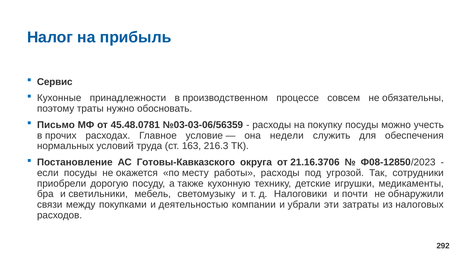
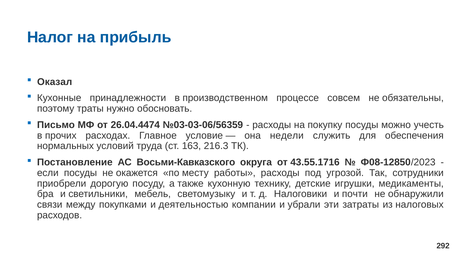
Сервис: Сервис -> Оказал
45.48.0781: 45.48.0781 -> 26.04.4474
Готовы-Кавказского: Готовы-Кавказского -> Восьми-Кавказского
21.16.3706: 21.16.3706 -> 43.55.1716
